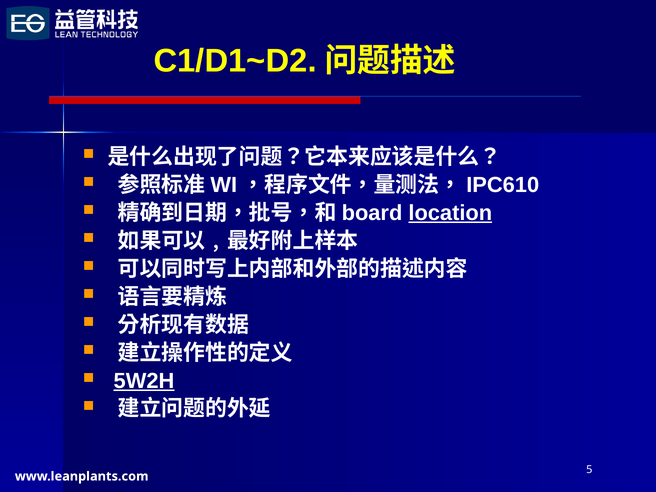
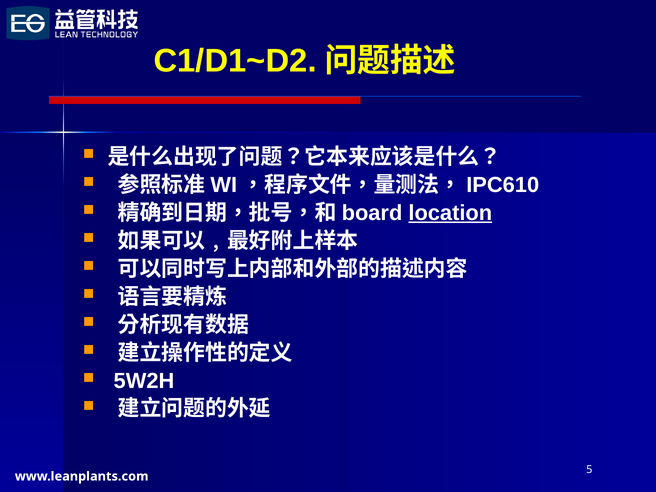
5W2H underline: present -> none
